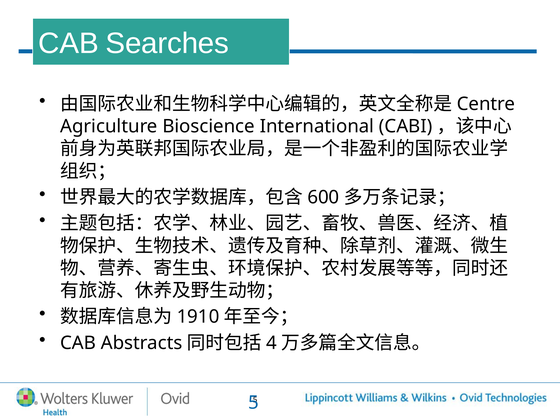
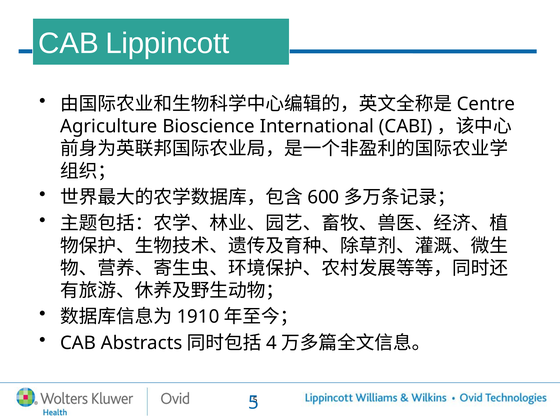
Searches: Searches -> Lippincott
